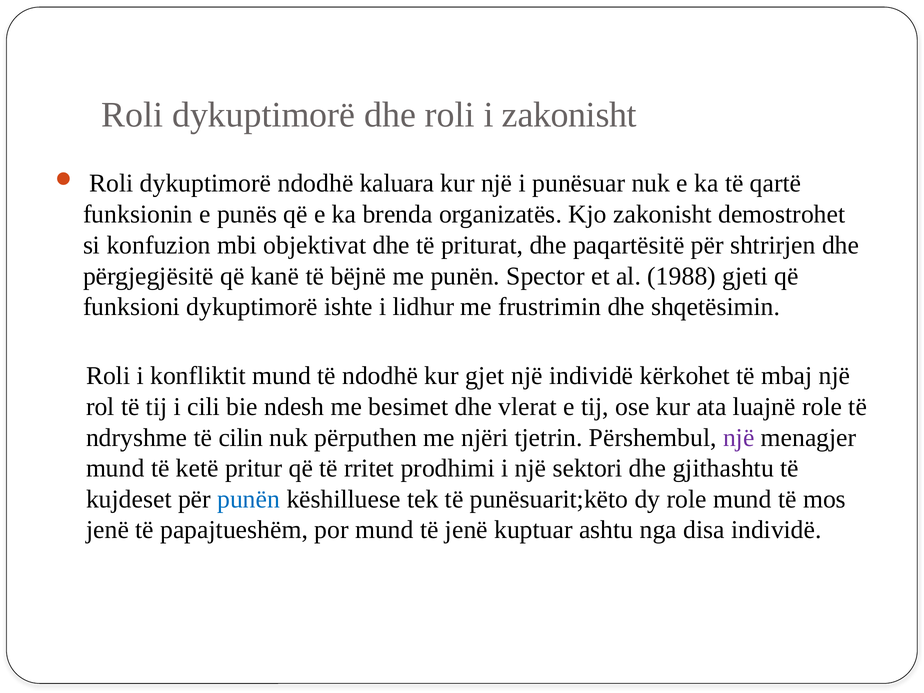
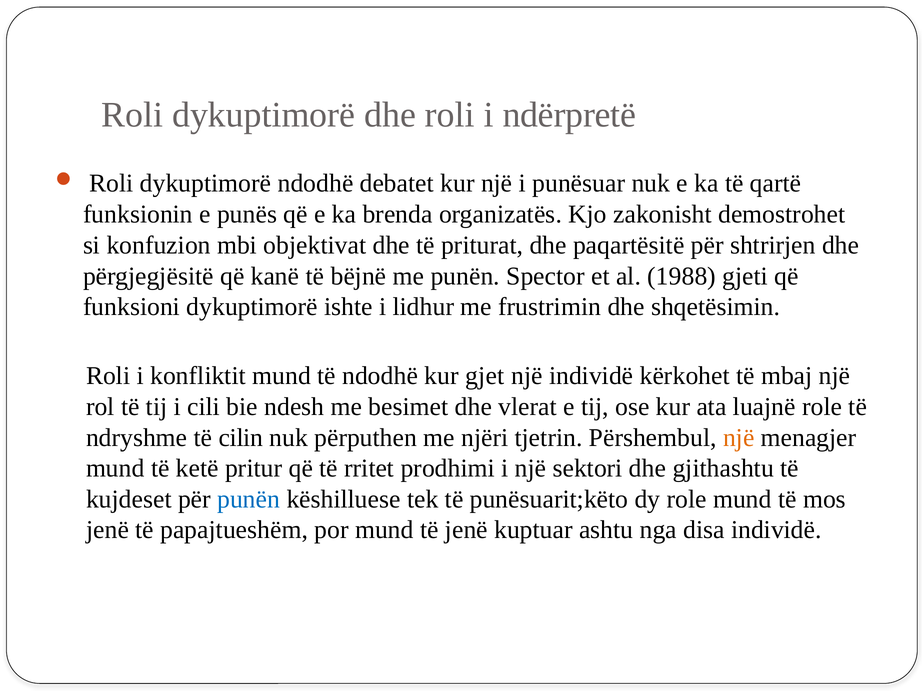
i zakonisht: zakonisht -> ndërpretë
kaluara: kaluara -> debatet
një at (739, 438) colour: purple -> orange
